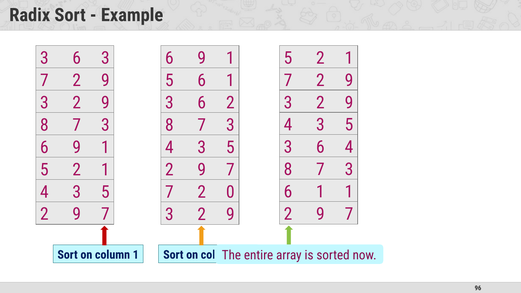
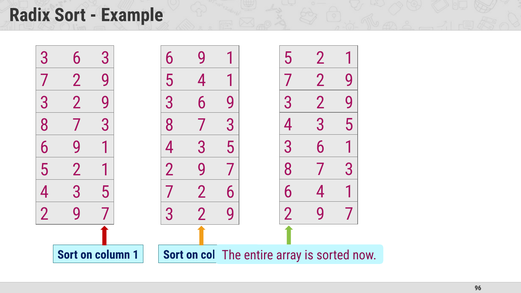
5 6: 6 -> 4
2 at (230, 103): 2 -> 9
6 4: 4 -> 1
1 at (321, 192): 1 -> 4
2 0: 0 -> 6
